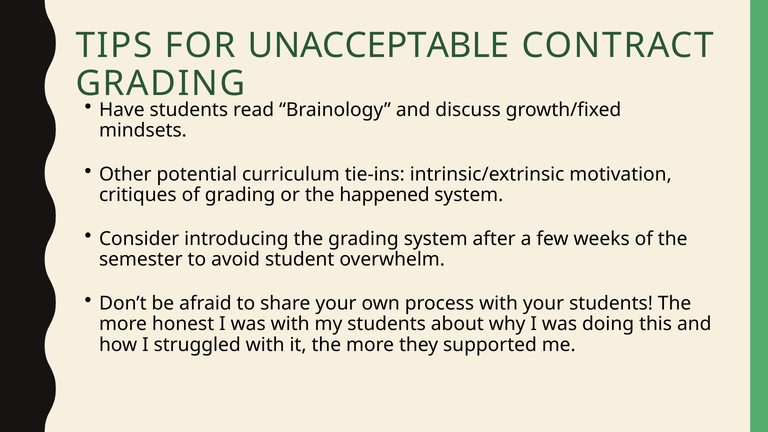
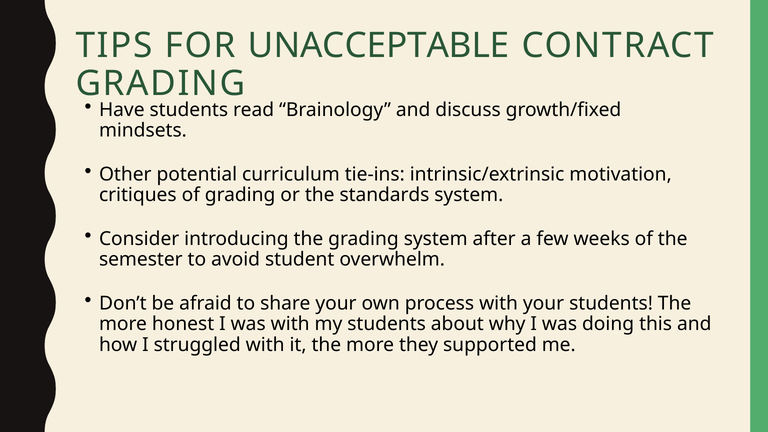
happened: happened -> standards
